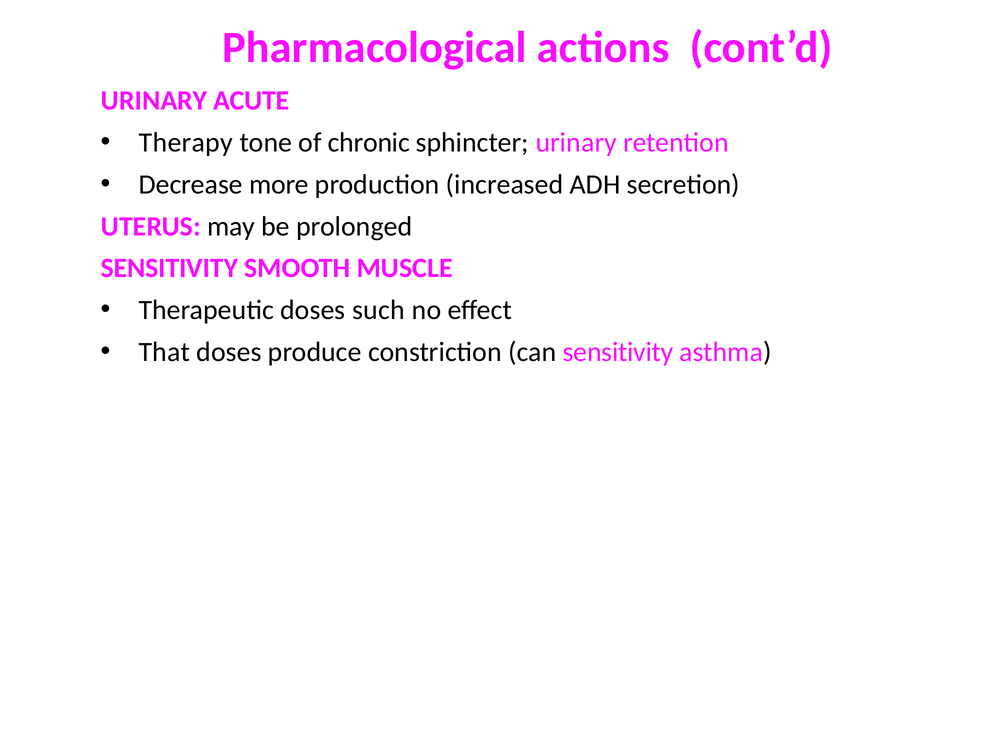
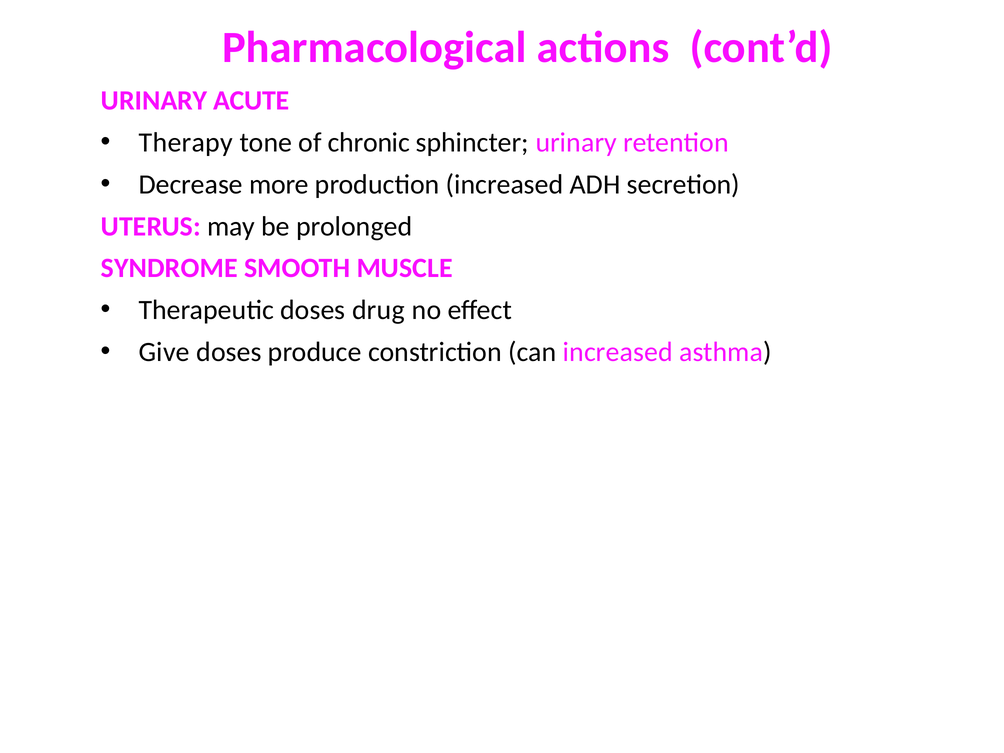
SENSITIVITY at (169, 268): SENSITIVITY -> SYNDROME
such: such -> drug
That: That -> Give
can sensitivity: sensitivity -> increased
